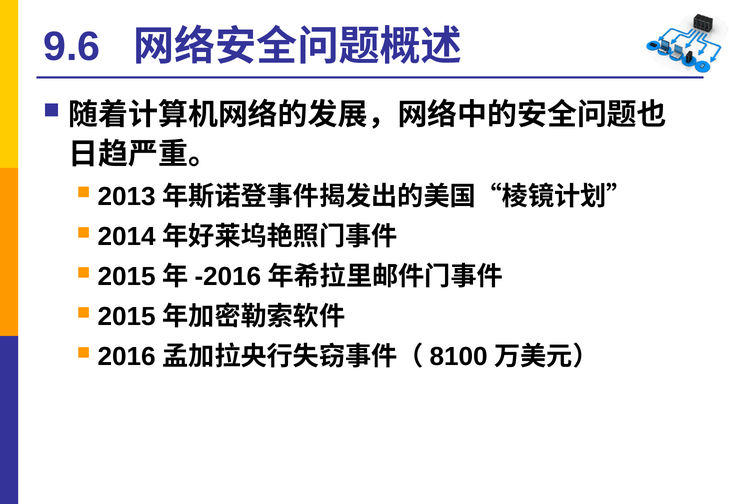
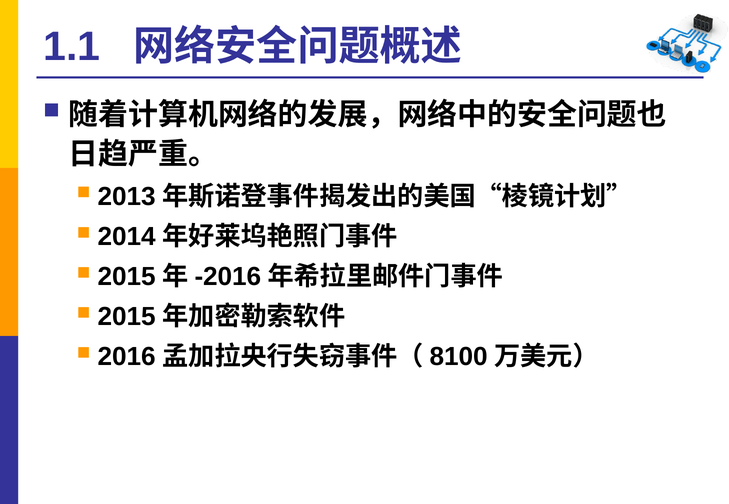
9.6: 9.6 -> 1.1
